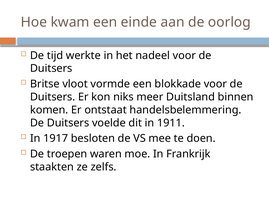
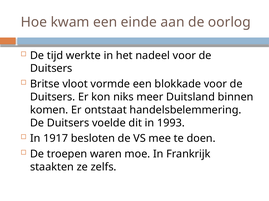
1911: 1911 -> 1993
